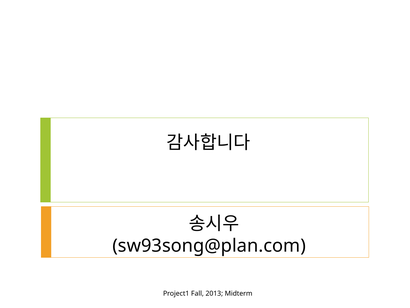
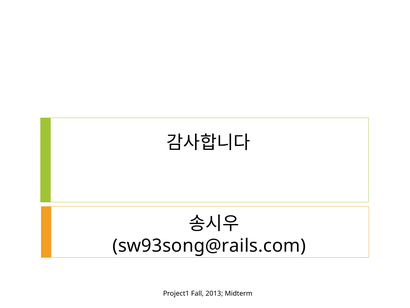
sw93song@plan.com: sw93song@plan.com -> sw93song@rails.com
